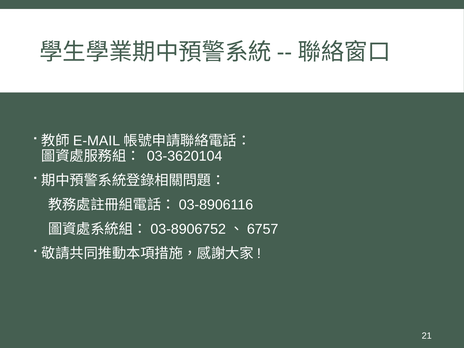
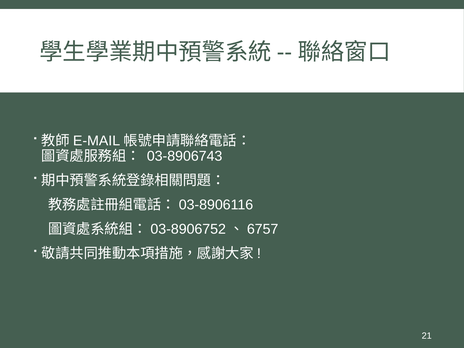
03-3620104: 03-3620104 -> 03-8906743
